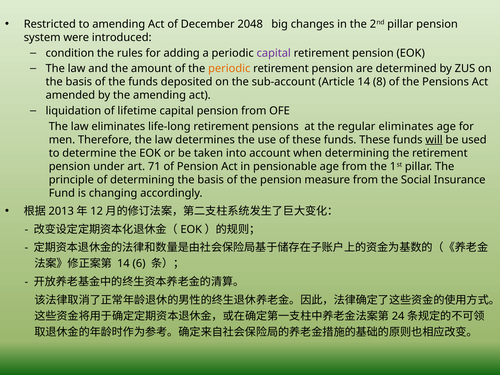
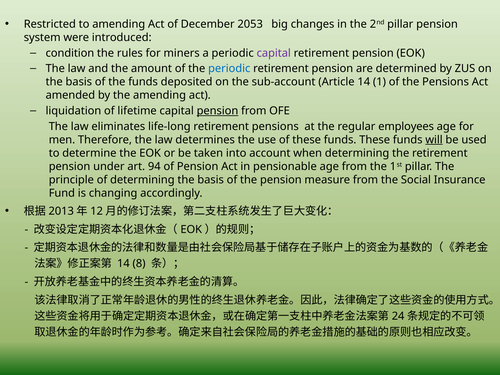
2048: 2048 -> 2053
adding: adding -> miners
periodic at (229, 69) colour: orange -> blue
8: 8 -> 1
pension at (217, 111) underline: none -> present
regular eliminates: eliminates -> employees
71: 71 -> 94
6: 6 -> 8
